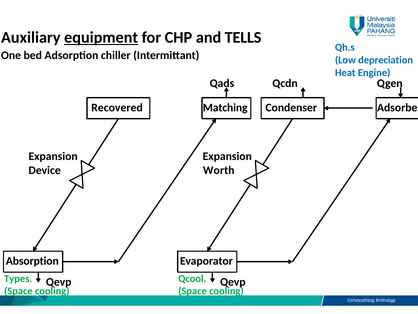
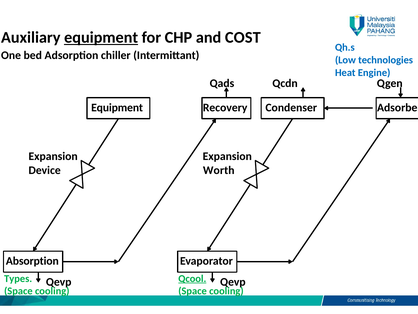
TELLS: TELLS -> COST
depreciation: depreciation -> technologies
Recovered at (117, 107): Recovered -> Equipment
Matching: Matching -> Recovery
Qcool underline: none -> present
